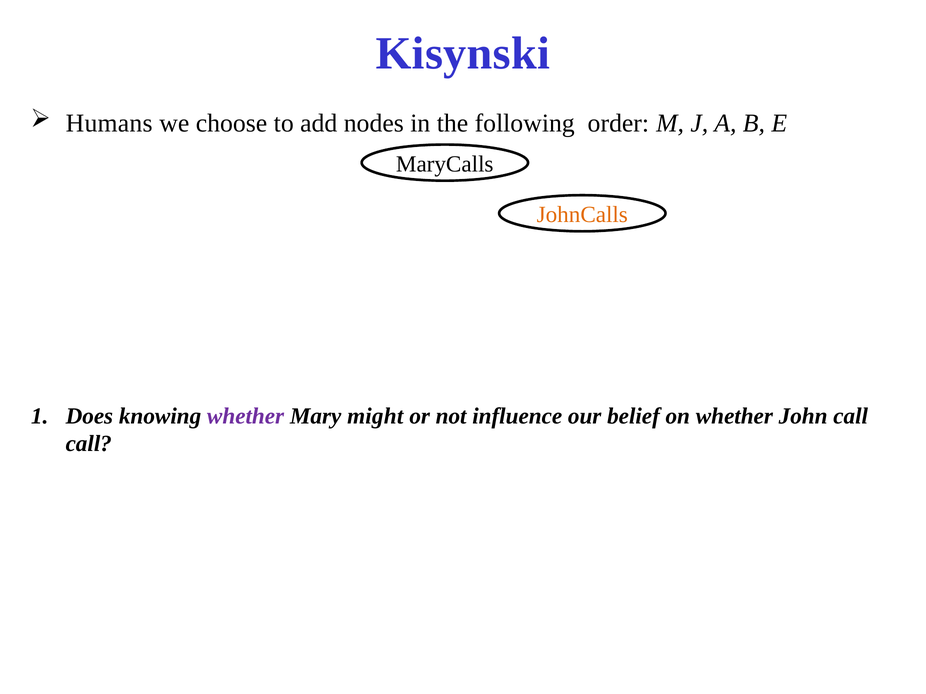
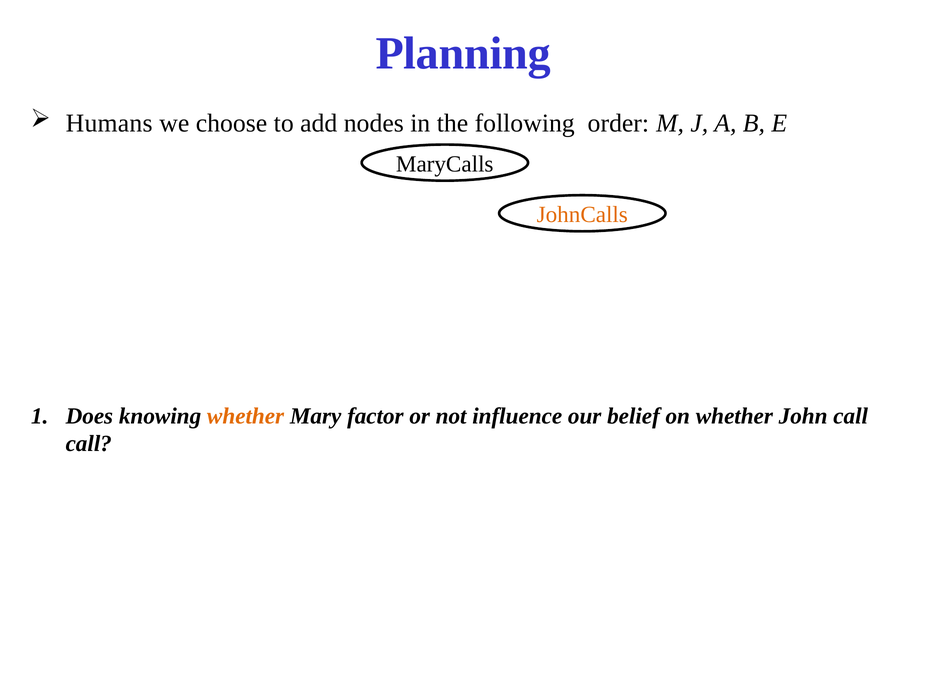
Kisynski: Kisynski -> Planning
whether at (246, 416) colour: purple -> orange
might: might -> factor
